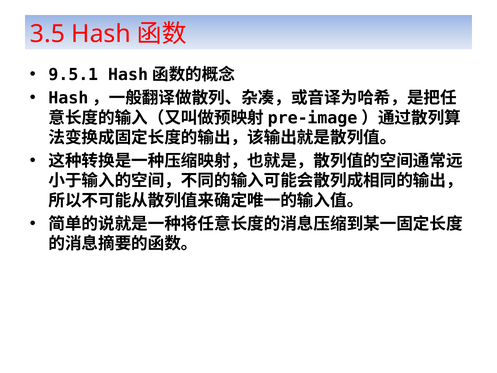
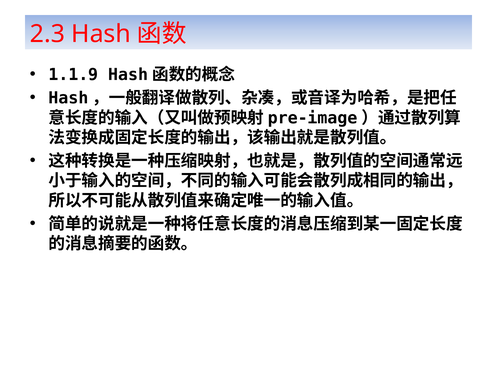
3.5: 3.5 -> 2.3
9.5.1: 9.5.1 -> 1.1.9
